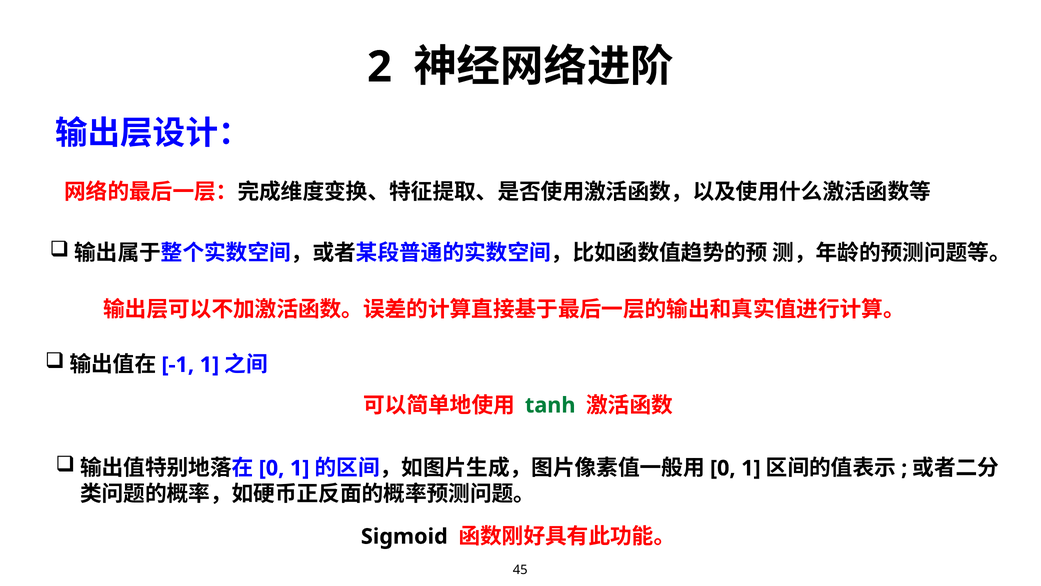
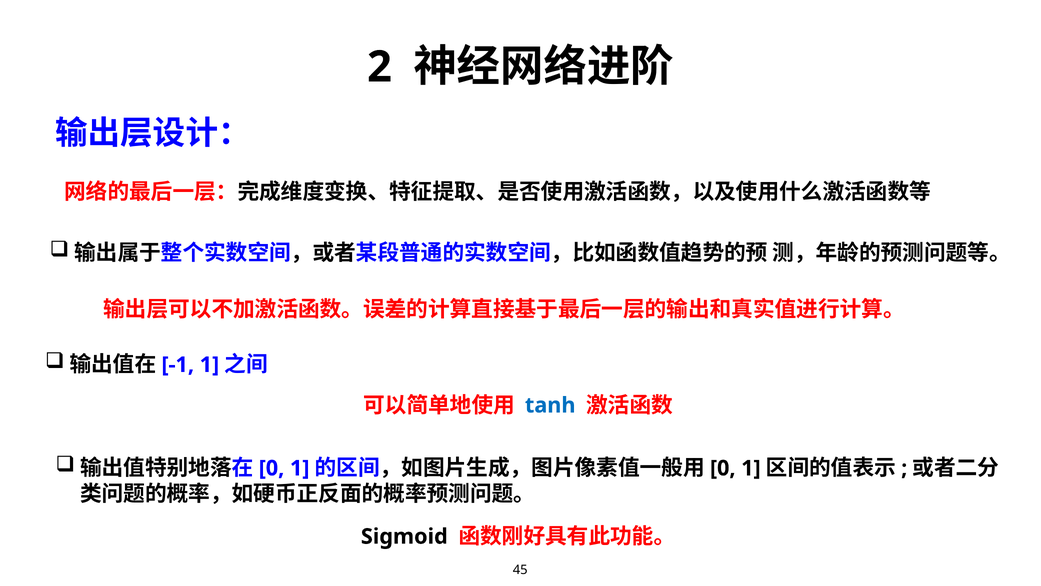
tanh colour: green -> blue
